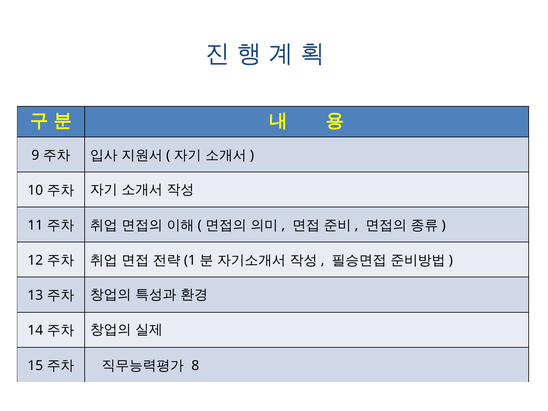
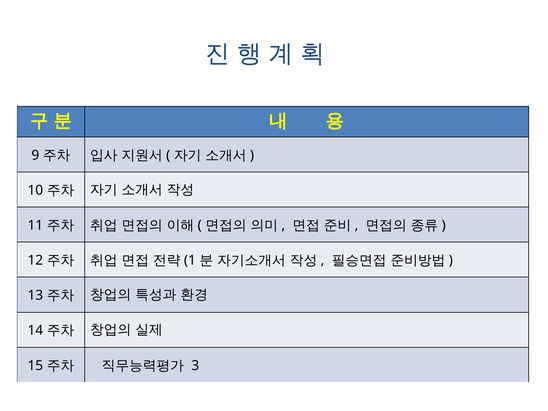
8: 8 -> 3
